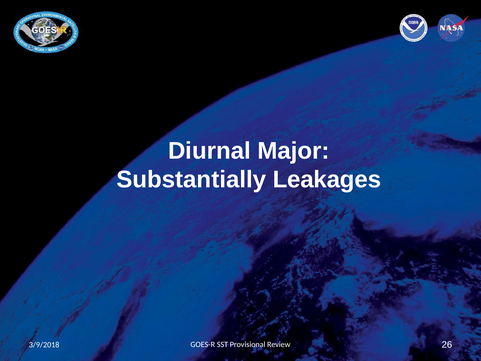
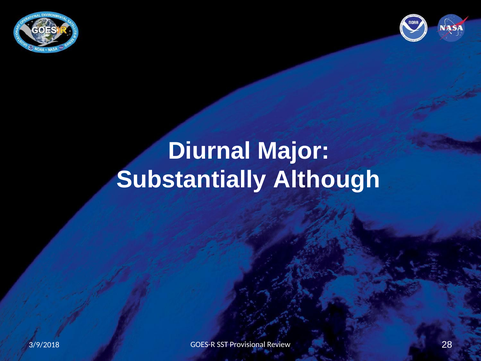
Leakages: Leakages -> Although
26: 26 -> 28
